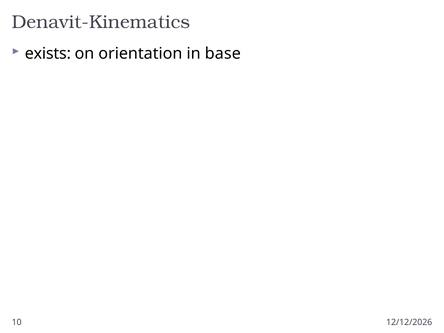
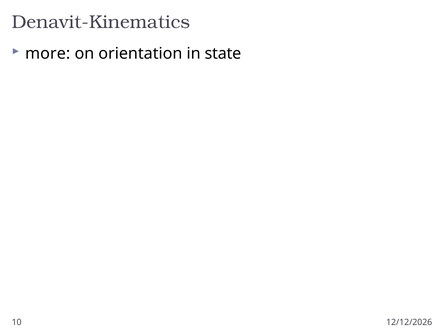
exists: exists -> more
base: base -> state
